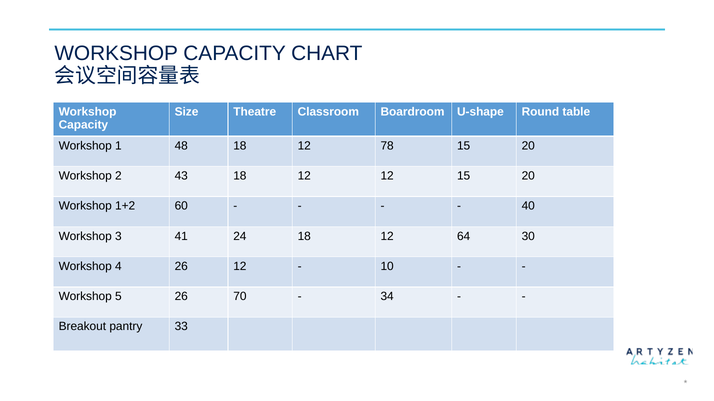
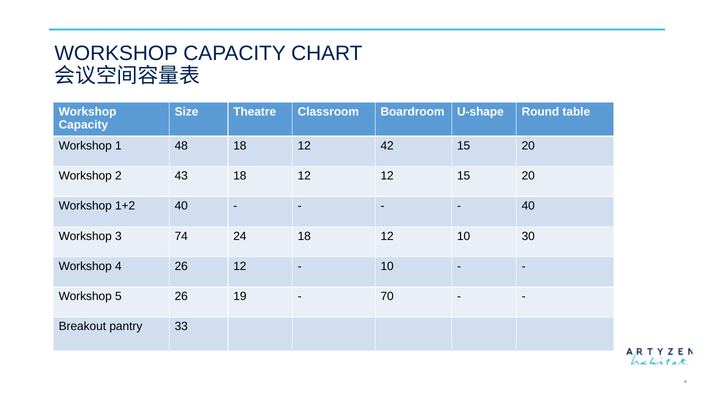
78: 78 -> 42
1+2 60: 60 -> 40
41: 41 -> 74
12 64: 64 -> 10
70: 70 -> 19
34: 34 -> 70
